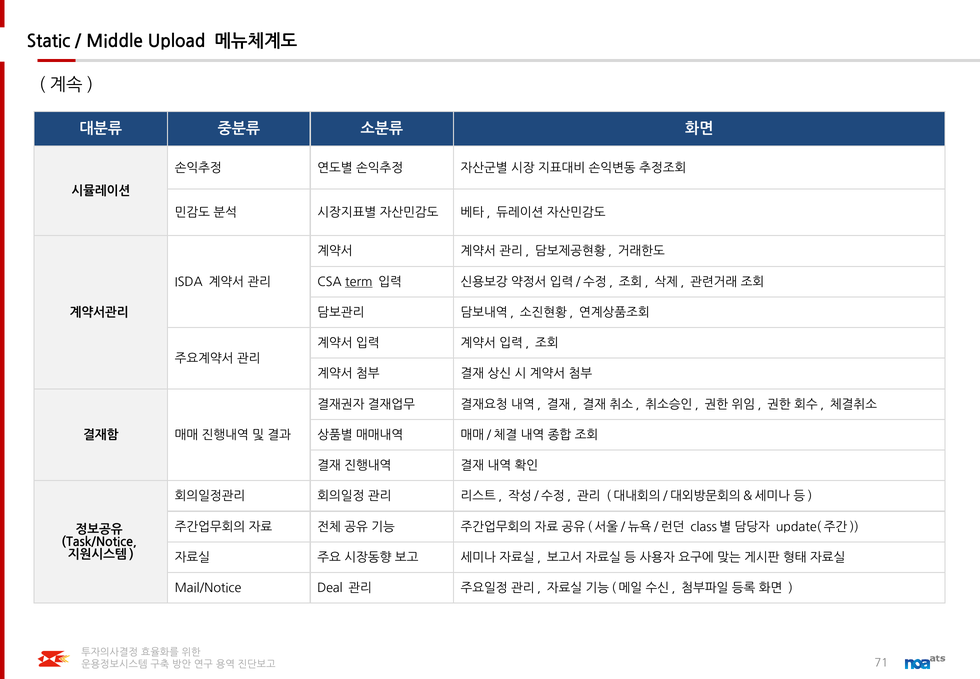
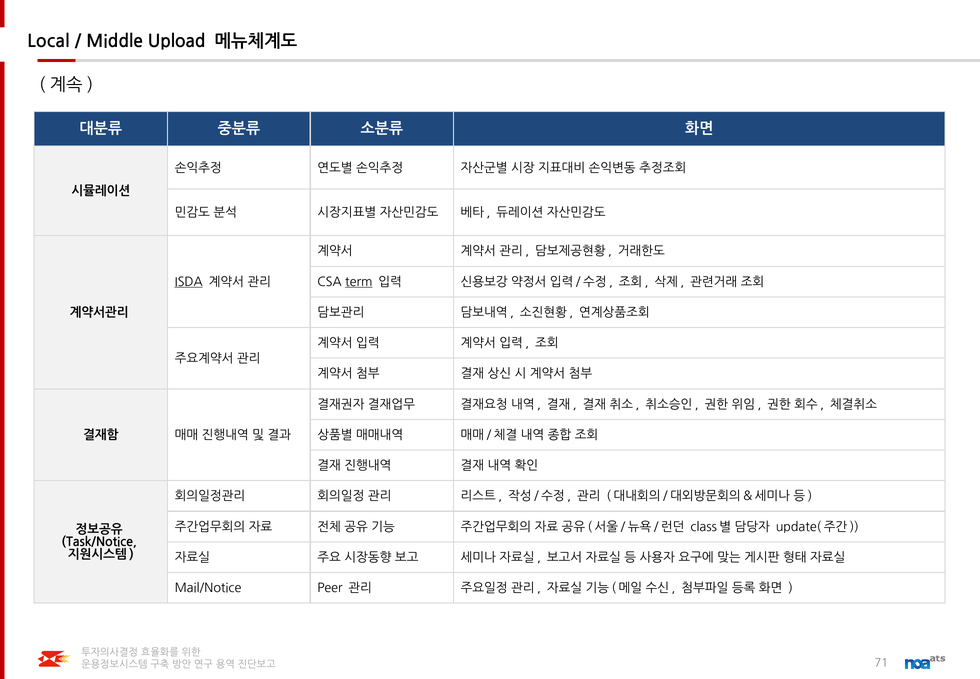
Static: Static -> Local
ISDA underline: none -> present
Deal: Deal -> Peer
